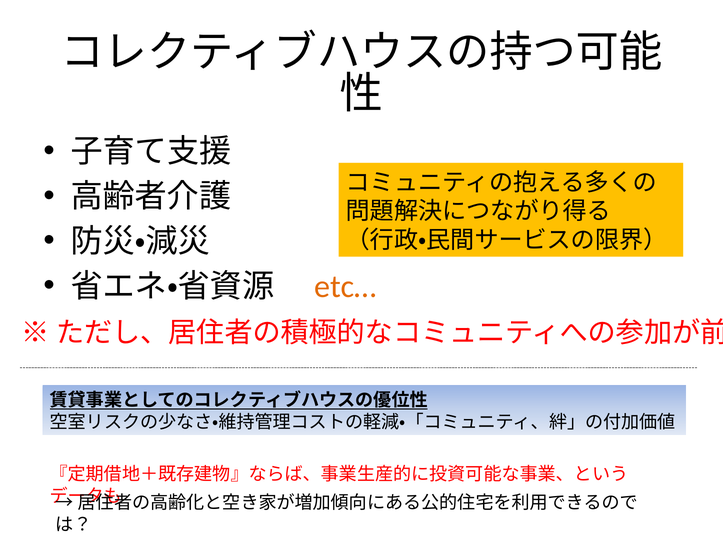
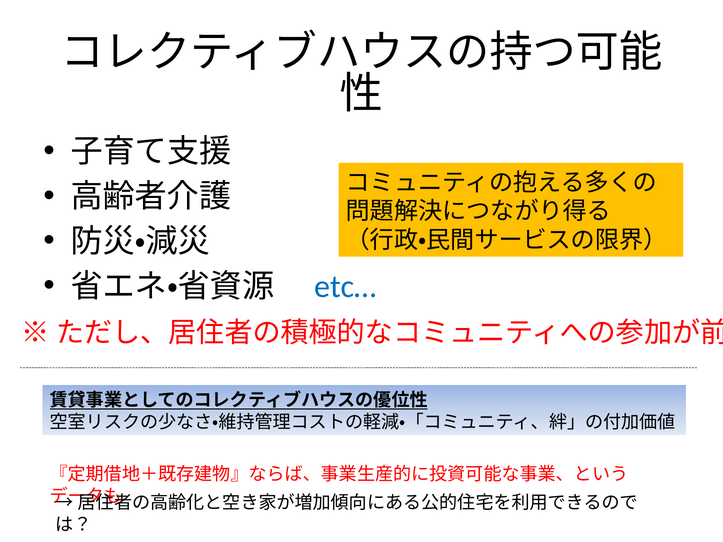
etc… colour: orange -> blue
